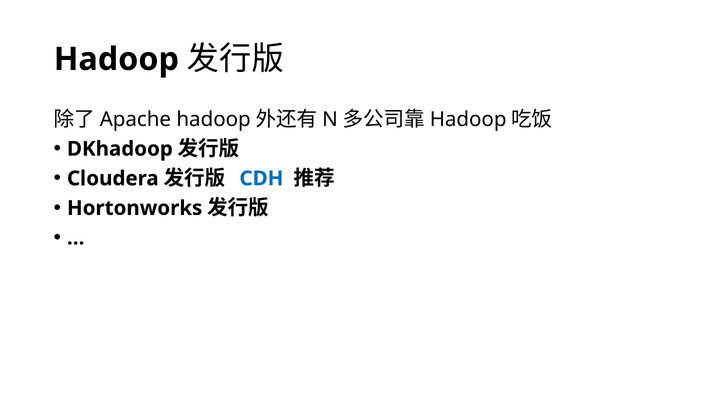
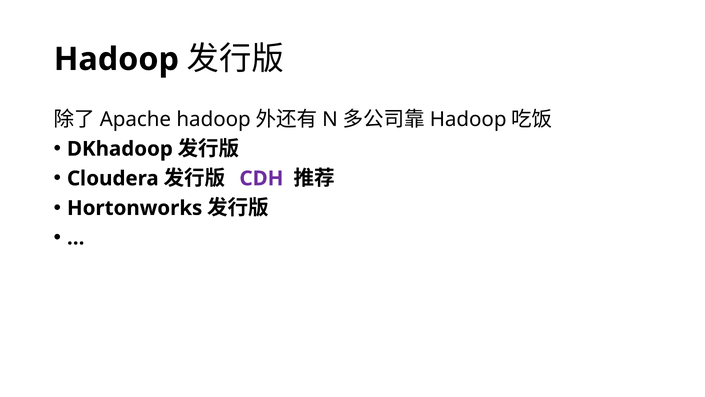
CDH colour: blue -> purple
